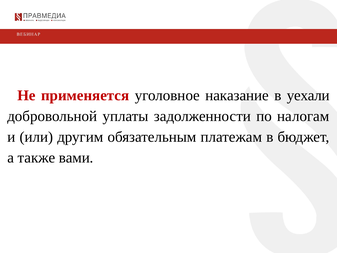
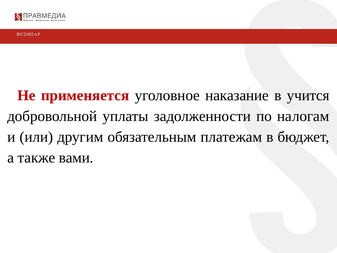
уехали: уехали -> учится
